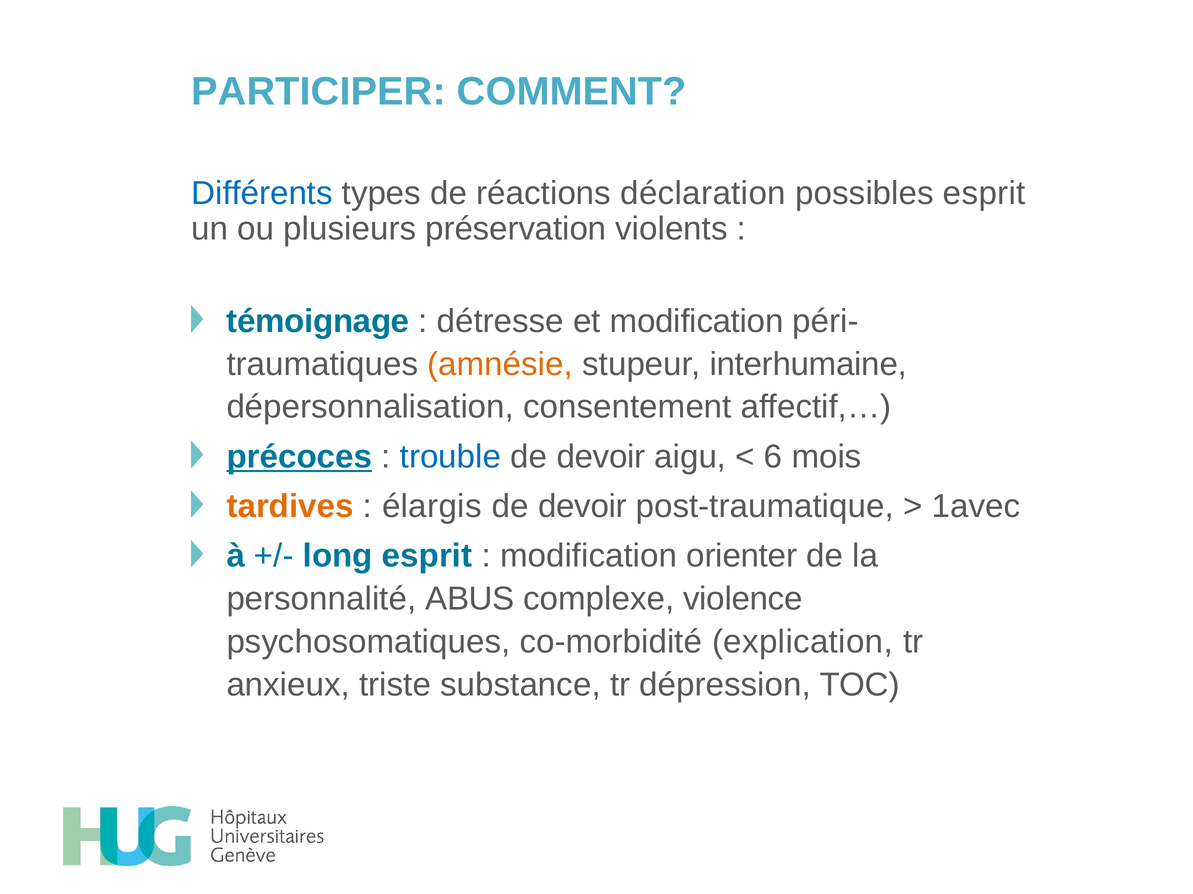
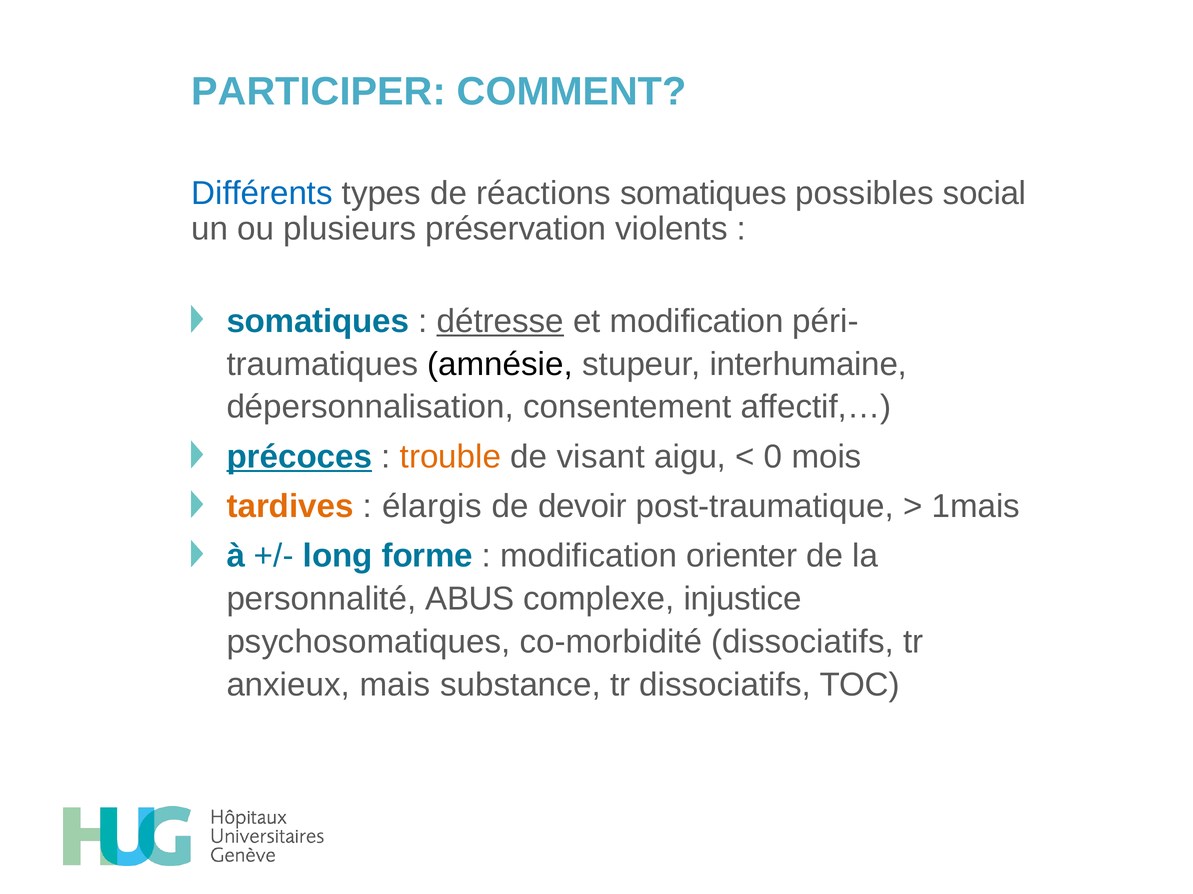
réactions déclaration: déclaration -> somatiques
possibles esprit: esprit -> social
témoignage at (318, 321): témoignage -> somatiques
détresse underline: none -> present
amnésie colour: orange -> black
trouble colour: blue -> orange
devoir at (601, 457): devoir -> visant
6: 6 -> 0
1avec: 1avec -> 1mais
long esprit: esprit -> forme
violence: violence -> injustice
co-morbidité explication: explication -> dissociatifs
triste: triste -> mais
tr dépression: dépression -> dissociatifs
